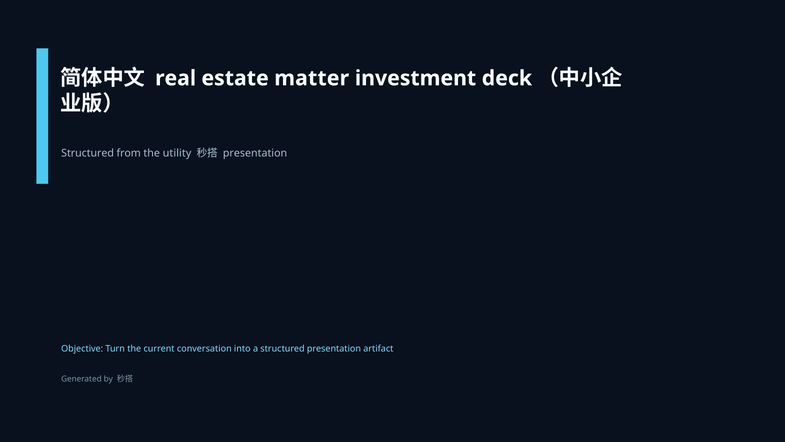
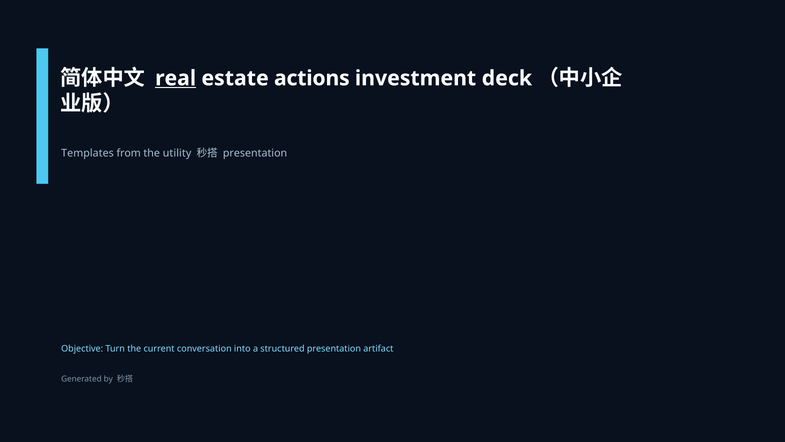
real underline: none -> present
matter: matter -> actions
Structured at (88, 153): Structured -> Templates
